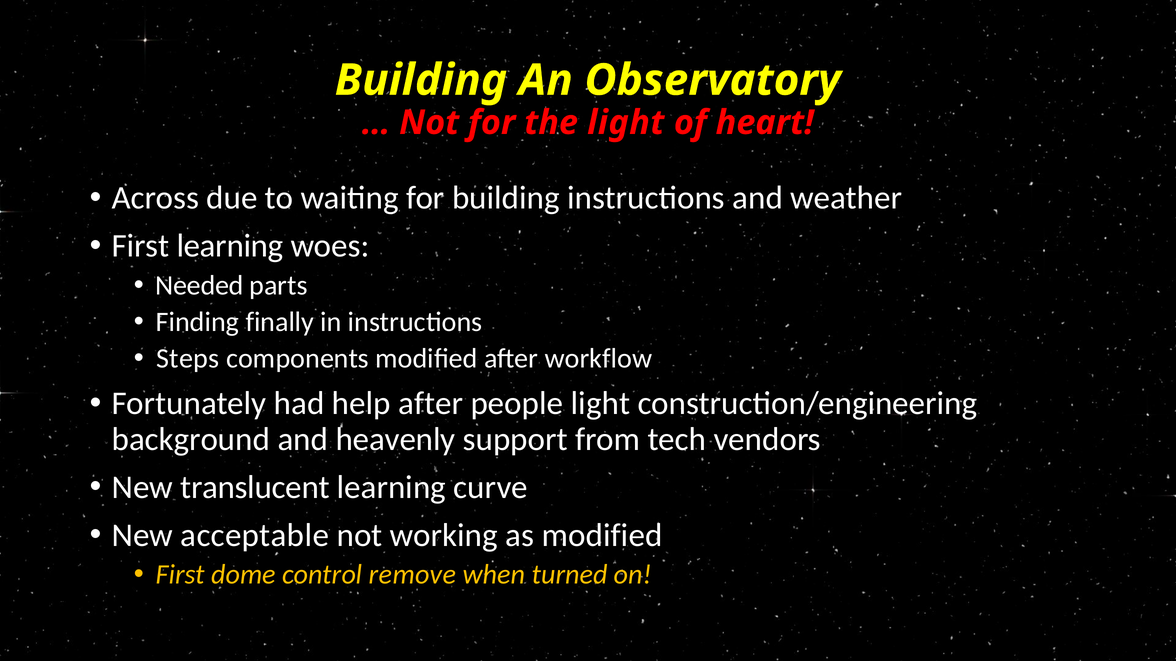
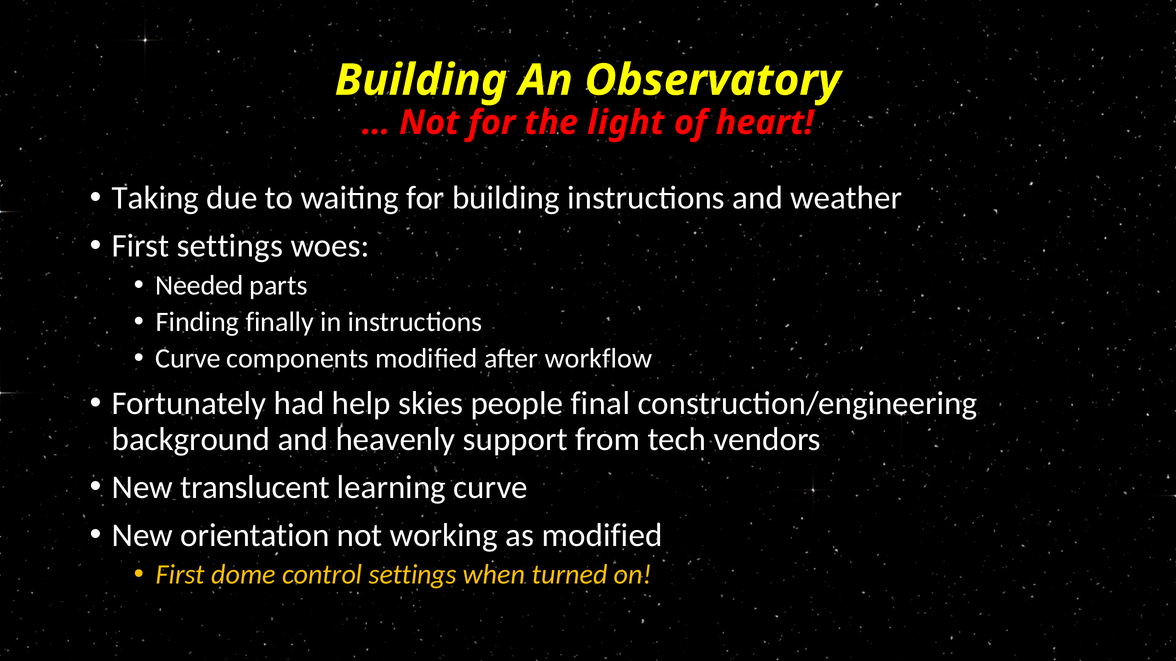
Across: Across -> Taking
First learning: learning -> settings
Steps at (188, 359): Steps -> Curve
help after: after -> skies
people light: light -> final
acceptable: acceptable -> orientation
control remove: remove -> settings
